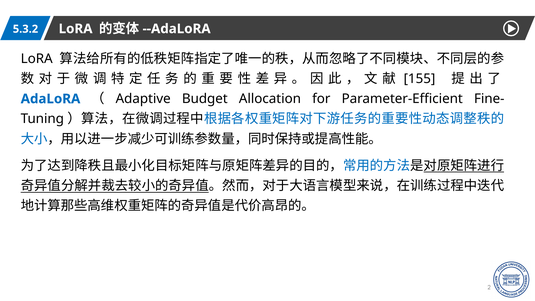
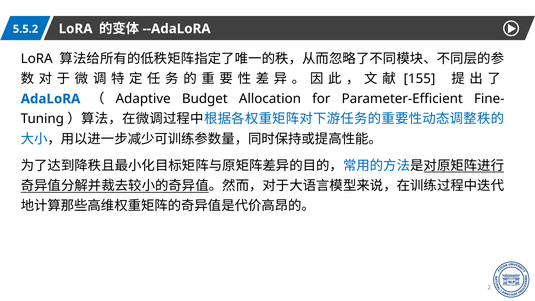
5.3.2: 5.3.2 -> 5.5.2
